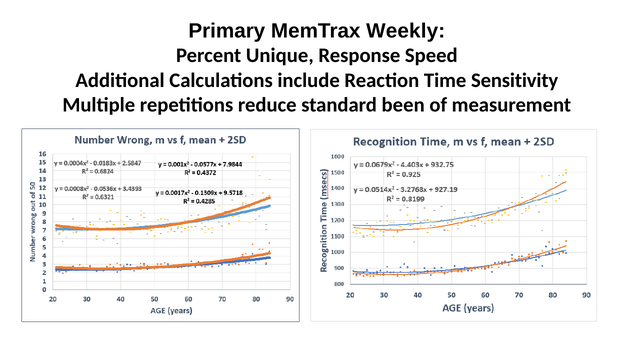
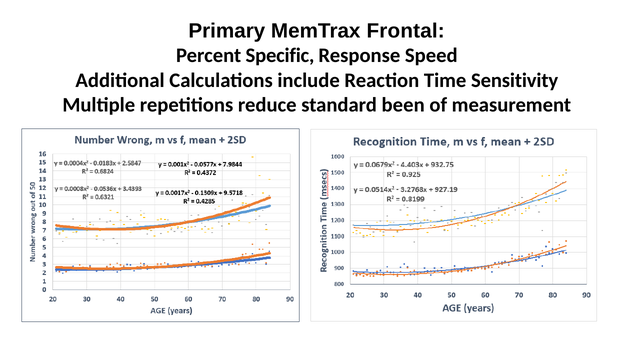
Weekly: Weekly -> Frontal
Unique: Unique -> Specific
